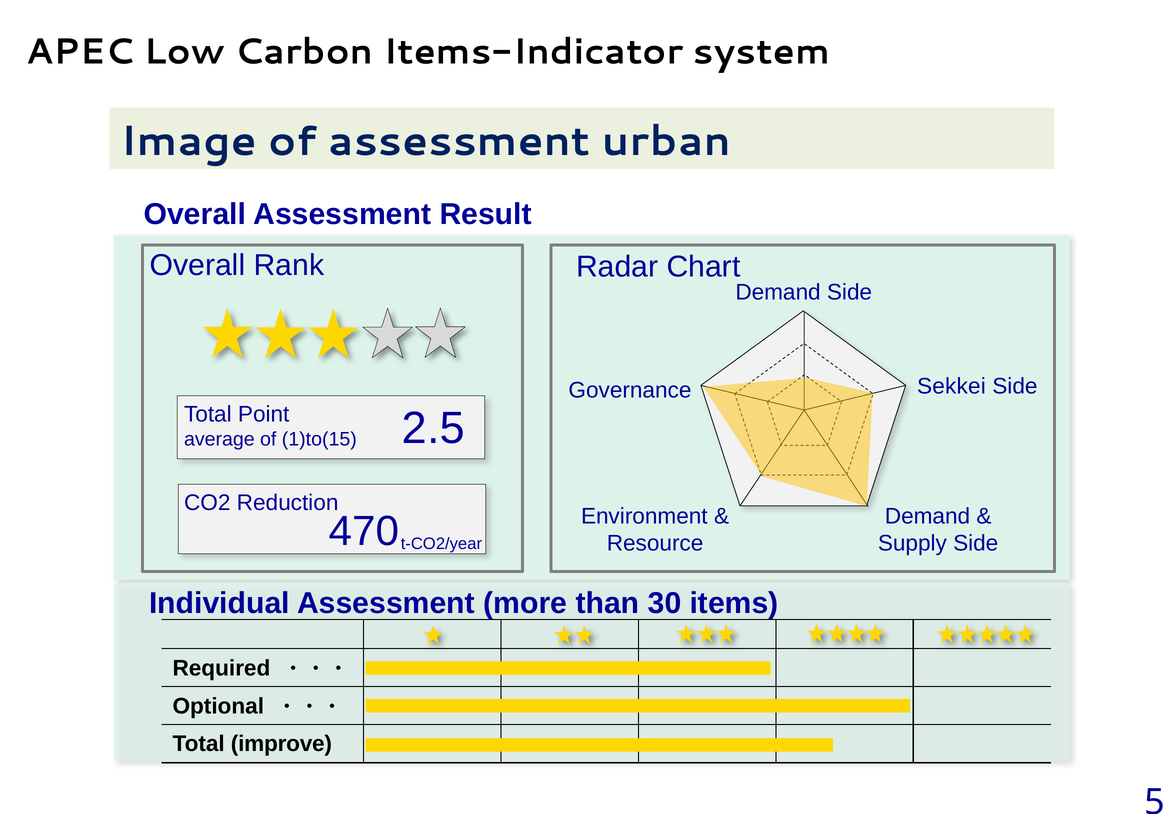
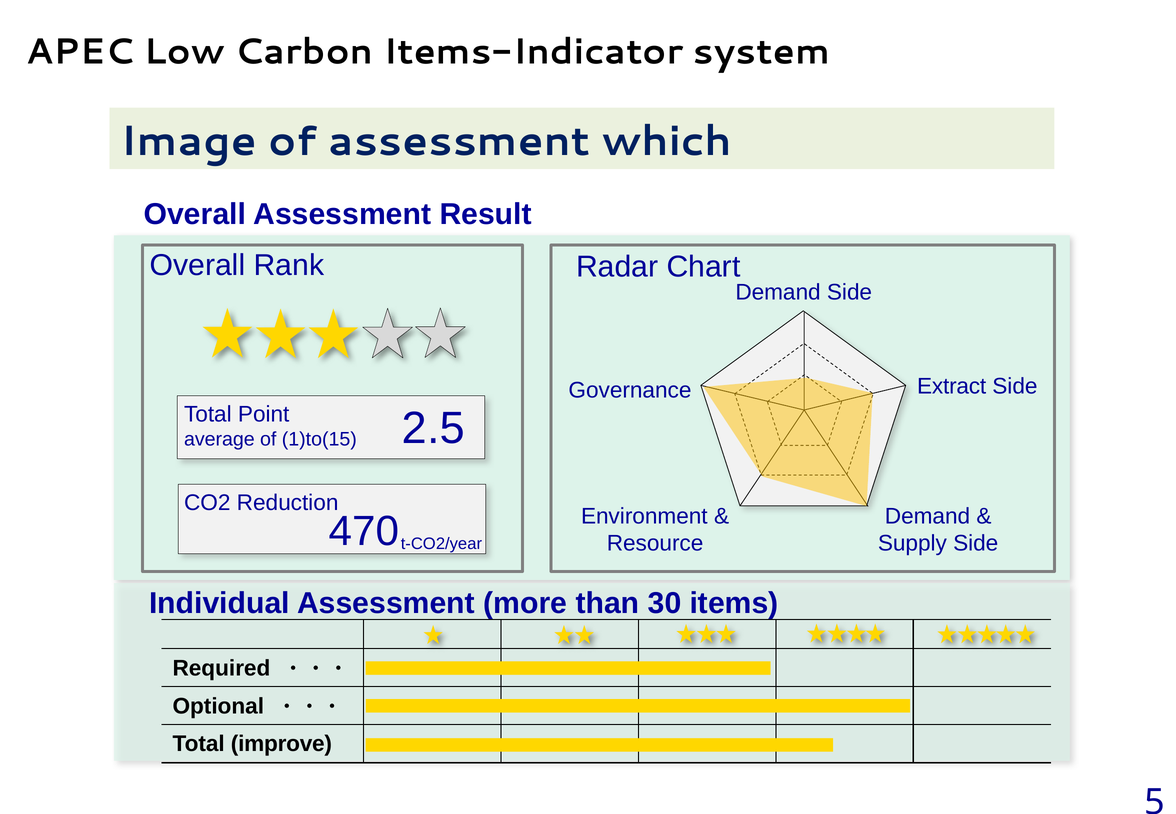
urban: urban -> which
Sekkei: Sekkei -> Extract
